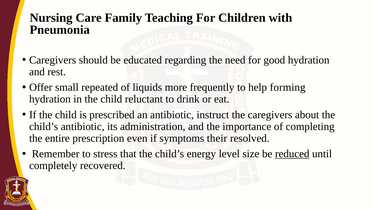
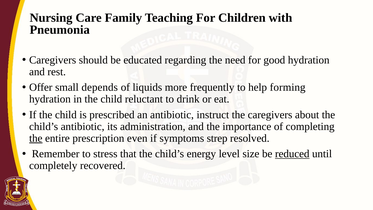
repeated: repeated -> depends
the at (36, 138) underline: none -> present
their: their -> strep
